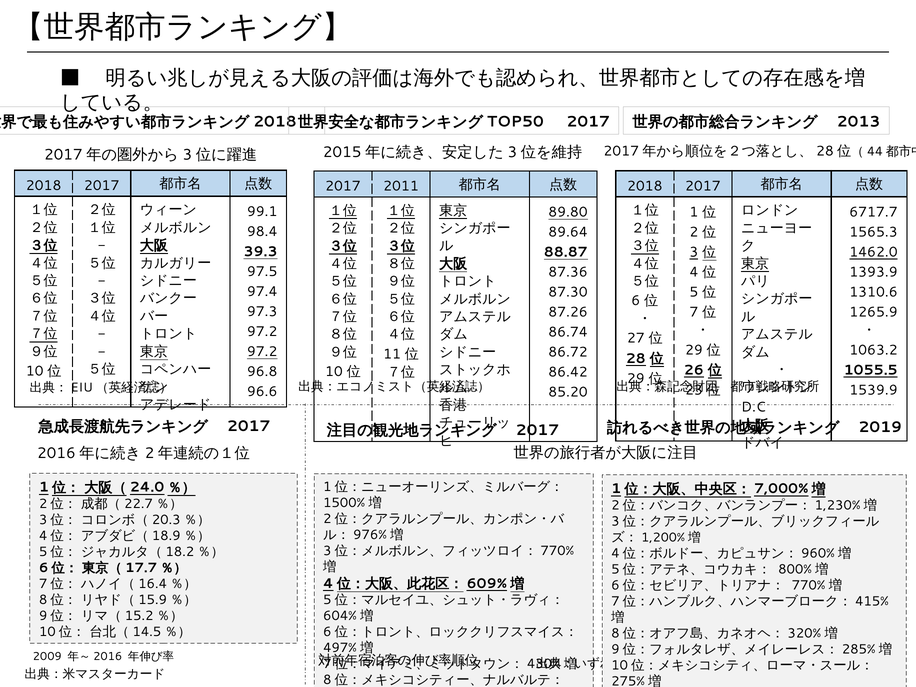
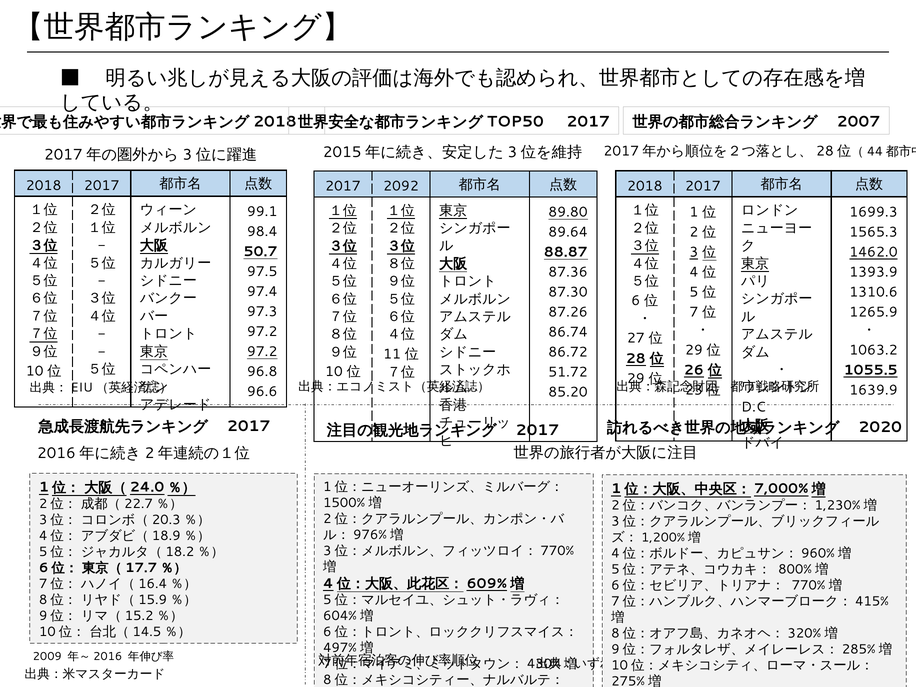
2013: 2013 -> 2007
2011: 2011 -> 2092
6717.7: 6717.7 -> 1699.3
39.3: 39.3 -> 50.7
86.42: 86.42 -> 51.72
1539.9: 1539.9 -> 1639.9
2019: 2019 -> 2020
